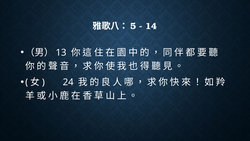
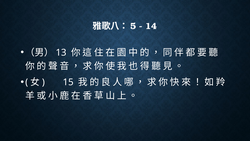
24: 24 -> 15
